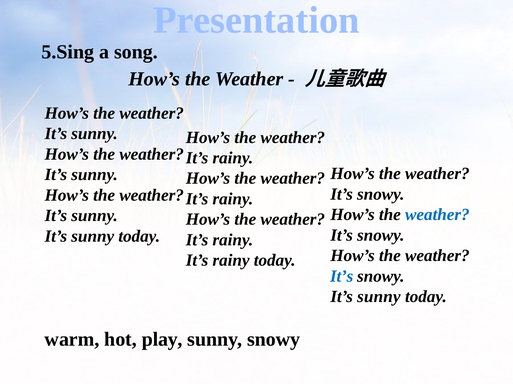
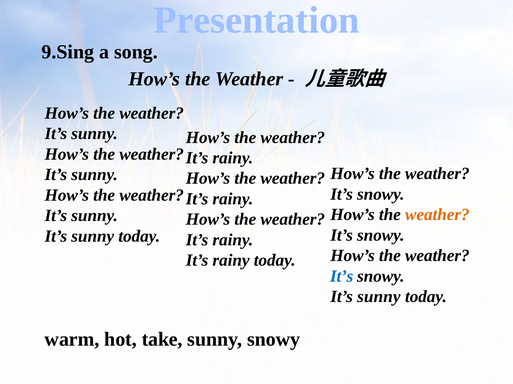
5.Sing: 5.Sing -> 9.Sing
weather at (437, 215) colour: blue -> orange
play: play -> take
